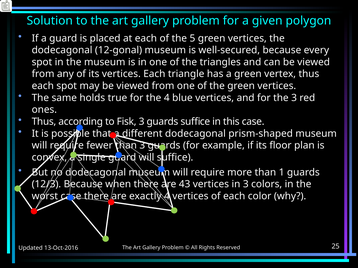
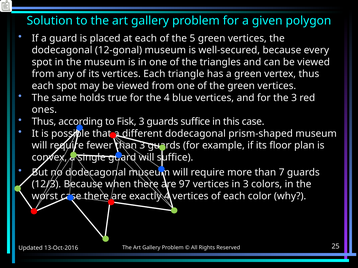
1: 1 -> 7
43: 43 -> 97
